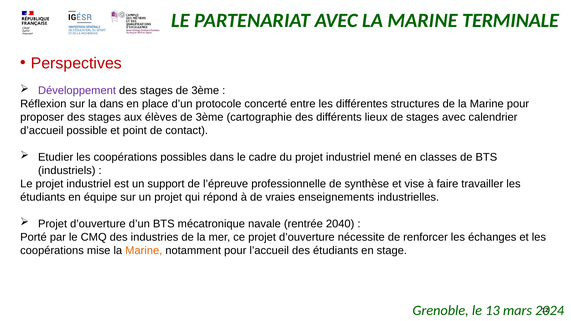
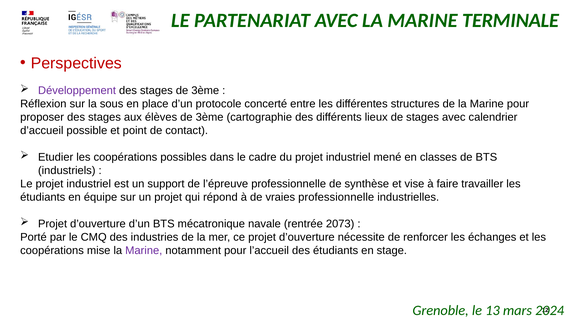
la dans: dans -> sous
vraies enseignements: enseignements -> professionnelle
2040: 2040 -> 2073
Marine at (144, 251) colour: orange -> purple
